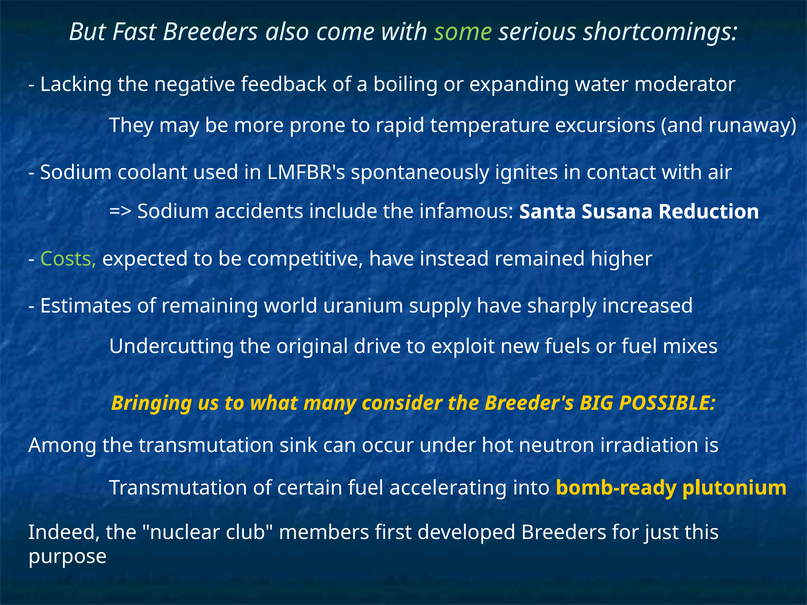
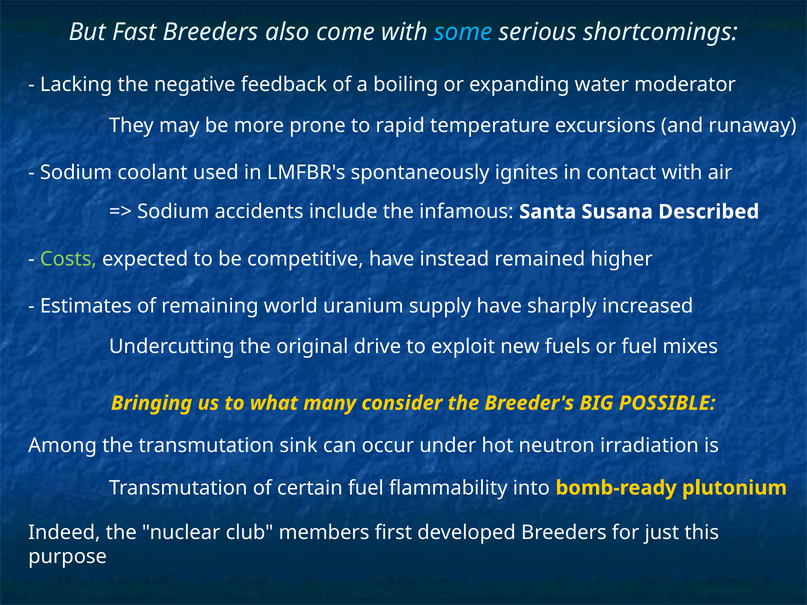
some colour: light green -> light blue
Reduction: Reduction -> Described
accelerating: accelerating -> flammability
